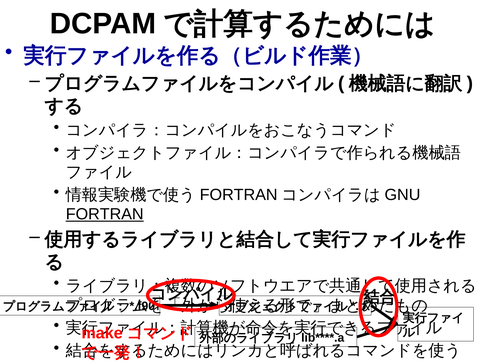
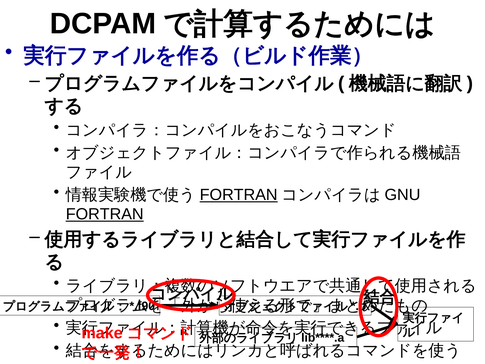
FORTRAN at (239, 195) underline: none -> present
